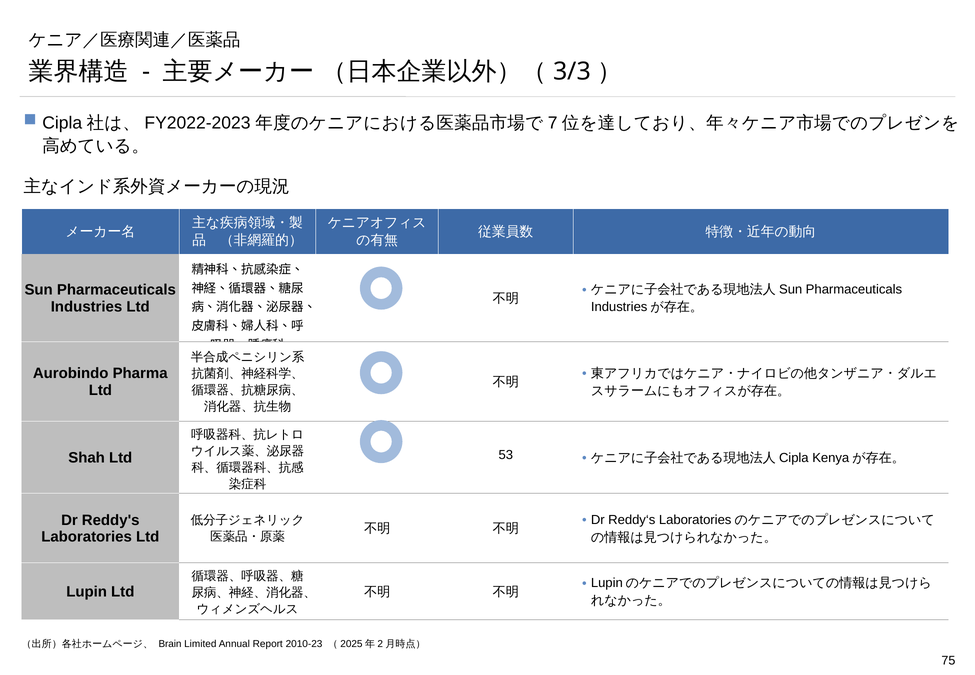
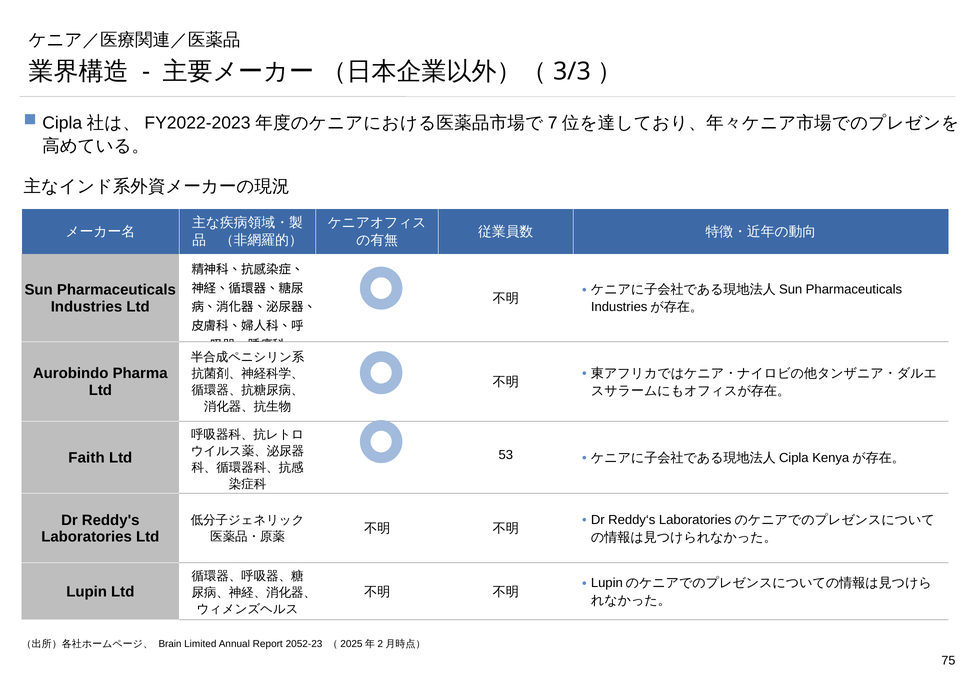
Shah: Shah -> Faith
2010-23: 2010-23 -> 2052-23
